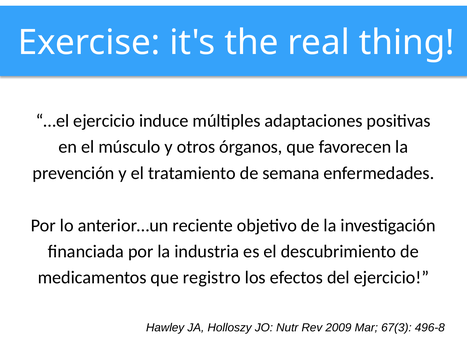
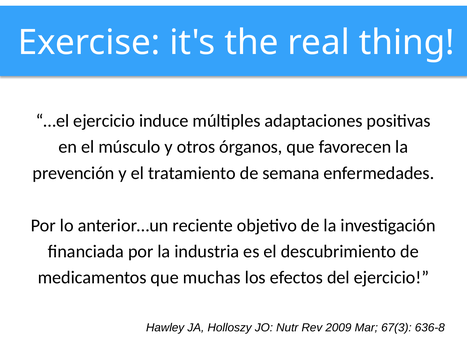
registro: registro -> muchas
496-8: 496-8 -> 636-8
